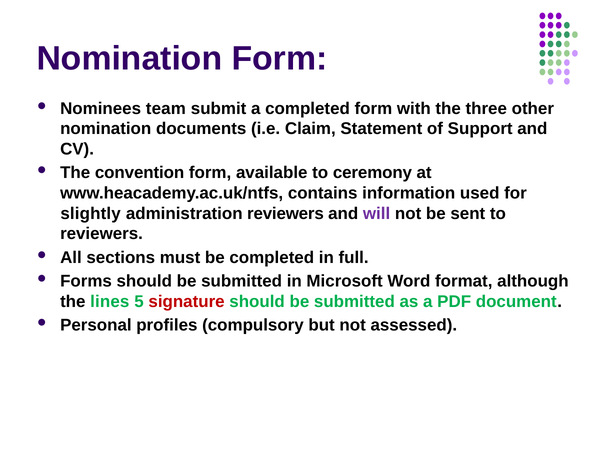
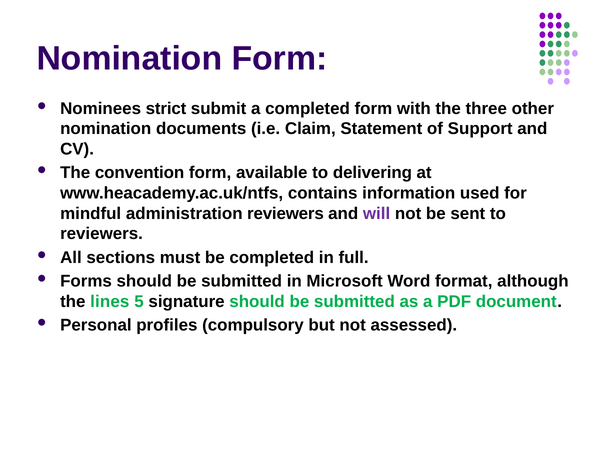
team: team -> strict
ceremony: ceremony -> delivering
slightly: slightly -> mindful
signature colour: red -> black
